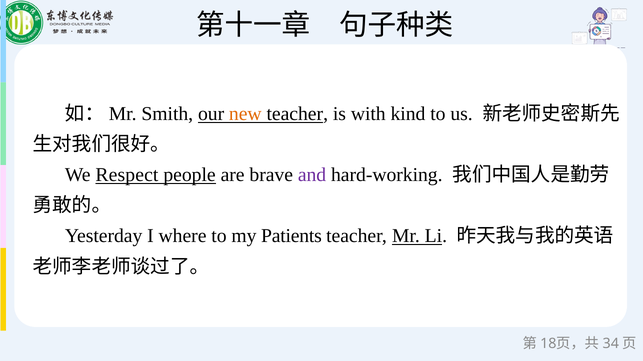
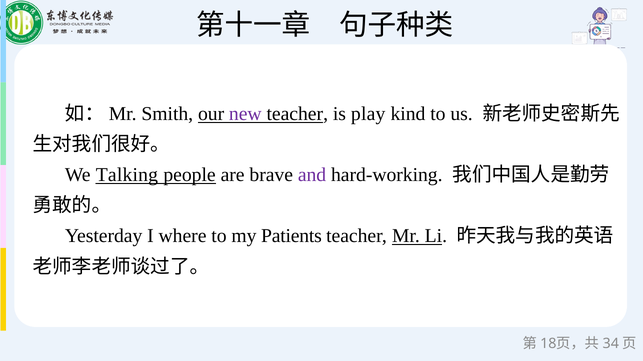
new colour: orange -> purple
with: with -> play
Respect: Respect -> Talking
